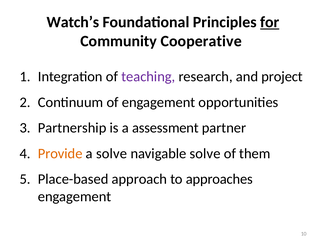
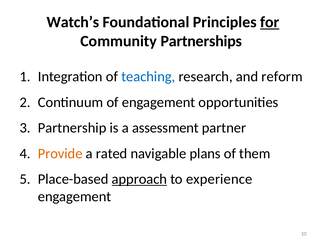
Cooperative: Cooperative -> Partnerships
teaching colour: purple -> blue
project: project -> reform
a solve: solve -> rated
navigable solve: solve -> plans
approach underline: none -> present
approaches: approaches -> experience
